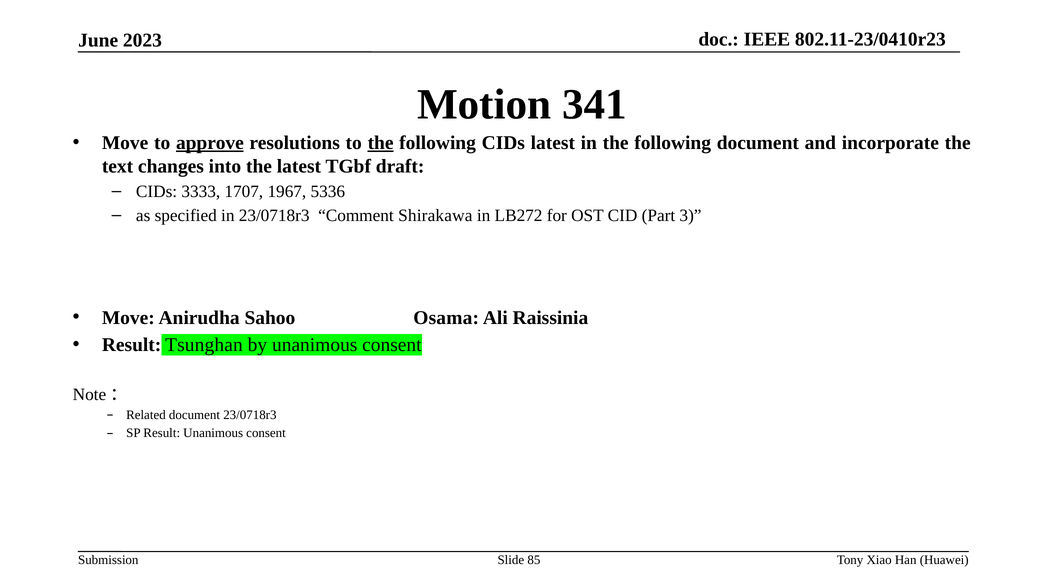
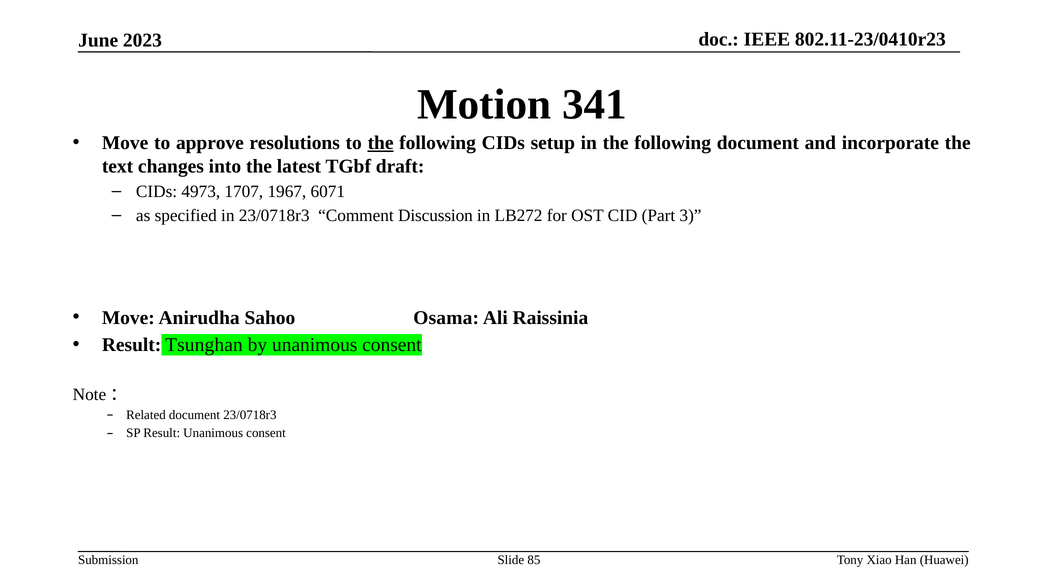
approve underline: present -> none
CIDs latest: latest -> setup
3333: 3333 -> 4973
5336: 5336 -> 6071
Shirakawa: Shirakawa -> Discussion
